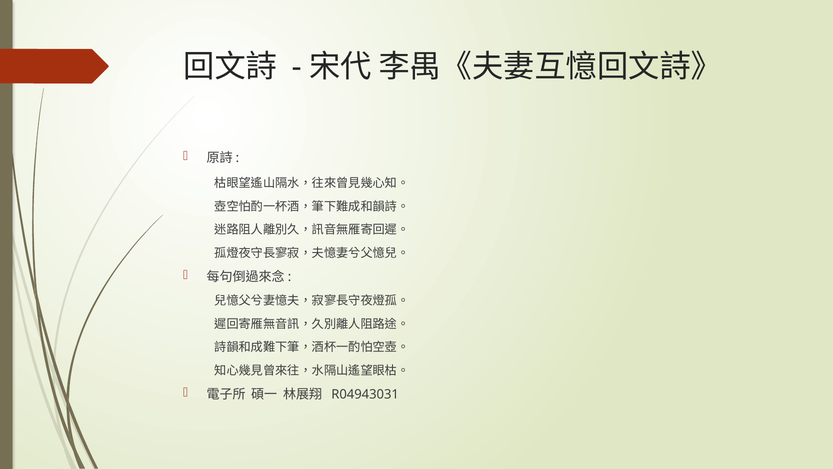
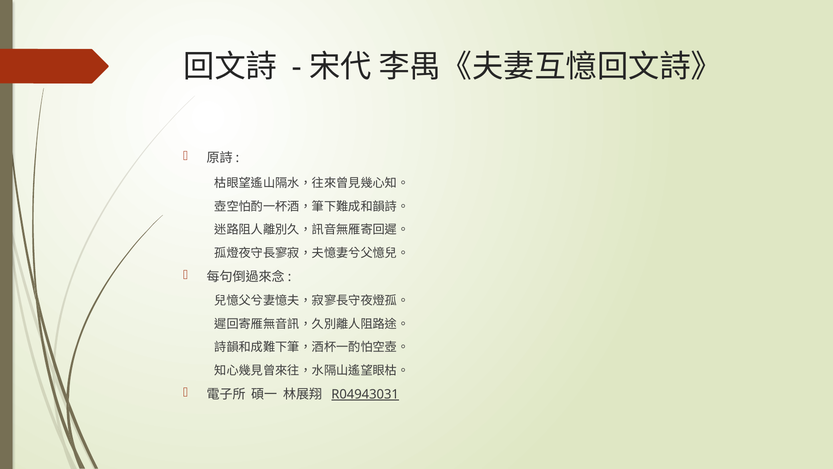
R04943031 underline: none -> present
